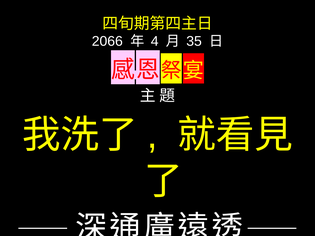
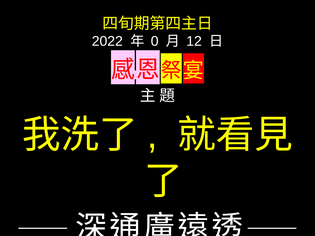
2066: 2066 -> 2022
4: 4 -> 0
35: 35 -> 12
